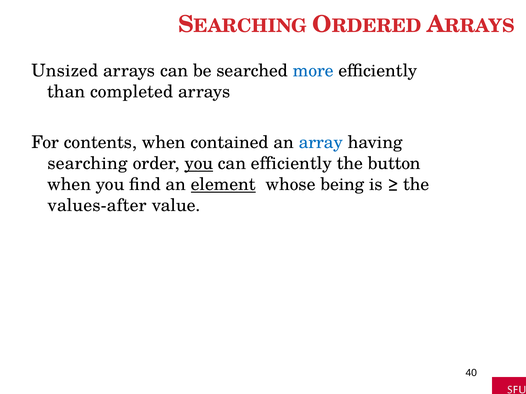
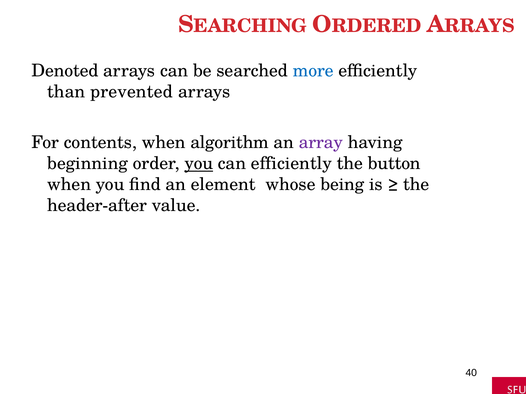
Unsized: Unsized -> Denoted
completed: completed -> prevented
contained: contained -> algorithm
array colour: blue -> purple
searching: searching -> beginning
element underline: present -> none
values-after: values-after -> header-after
